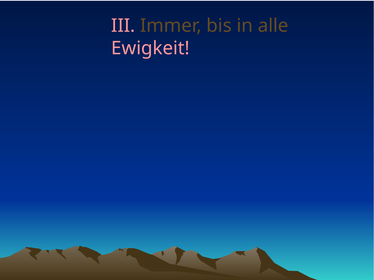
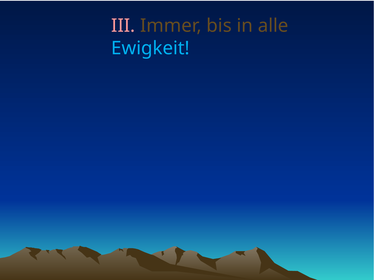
Ewigkeit colour: pink -> light blue
